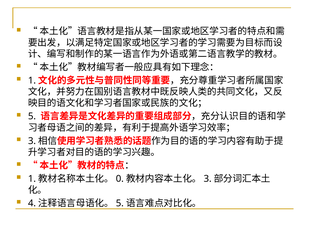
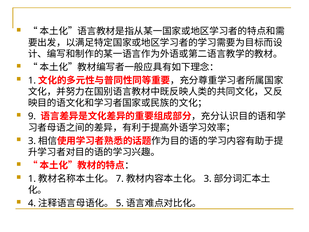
5 at (32, 116): 5 -> 9
0: 0 -> 7
